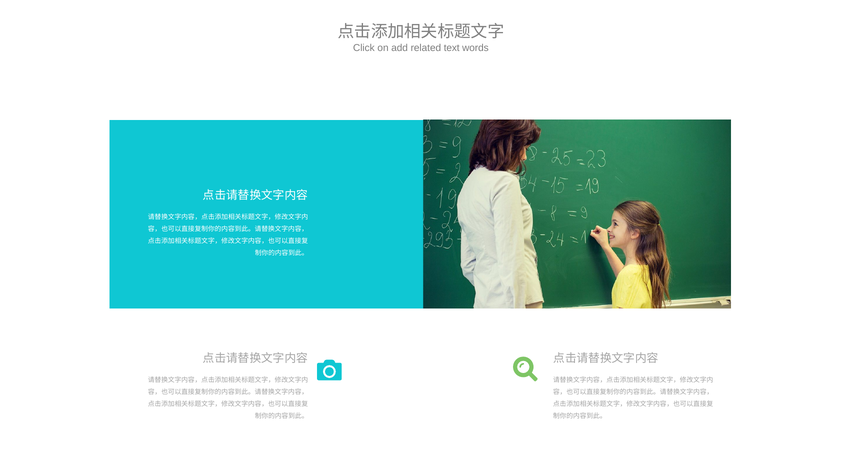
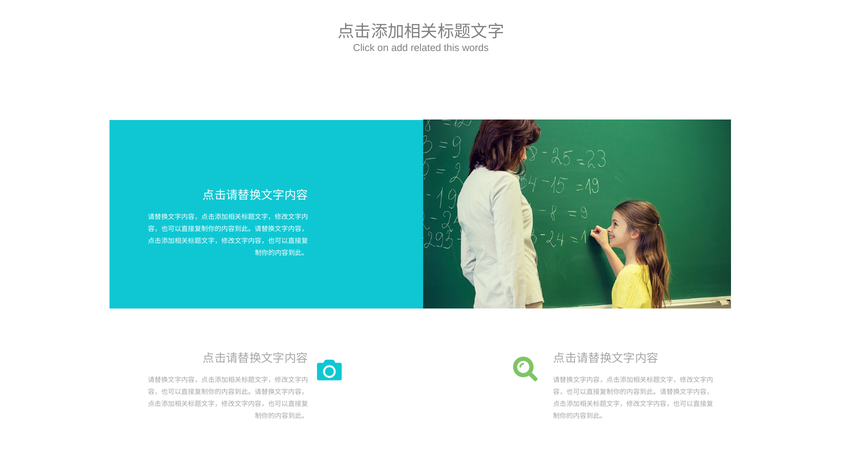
text: text -> this
